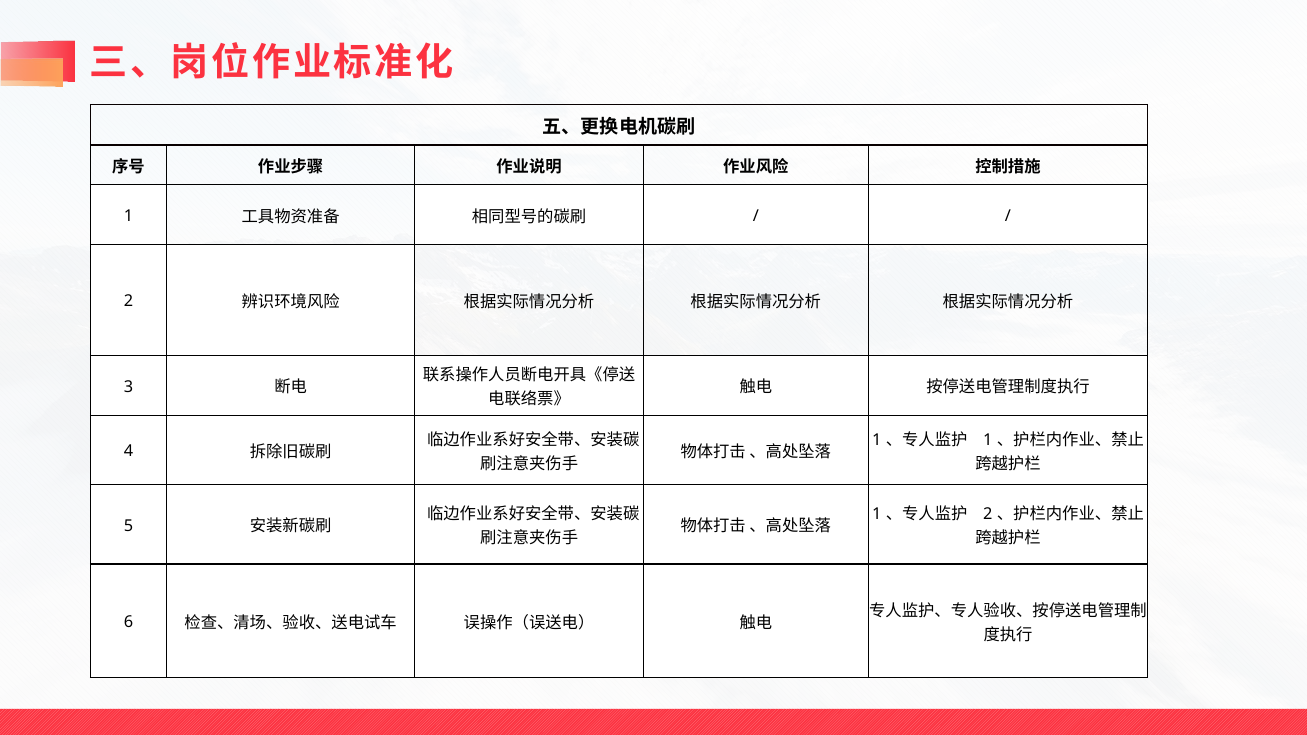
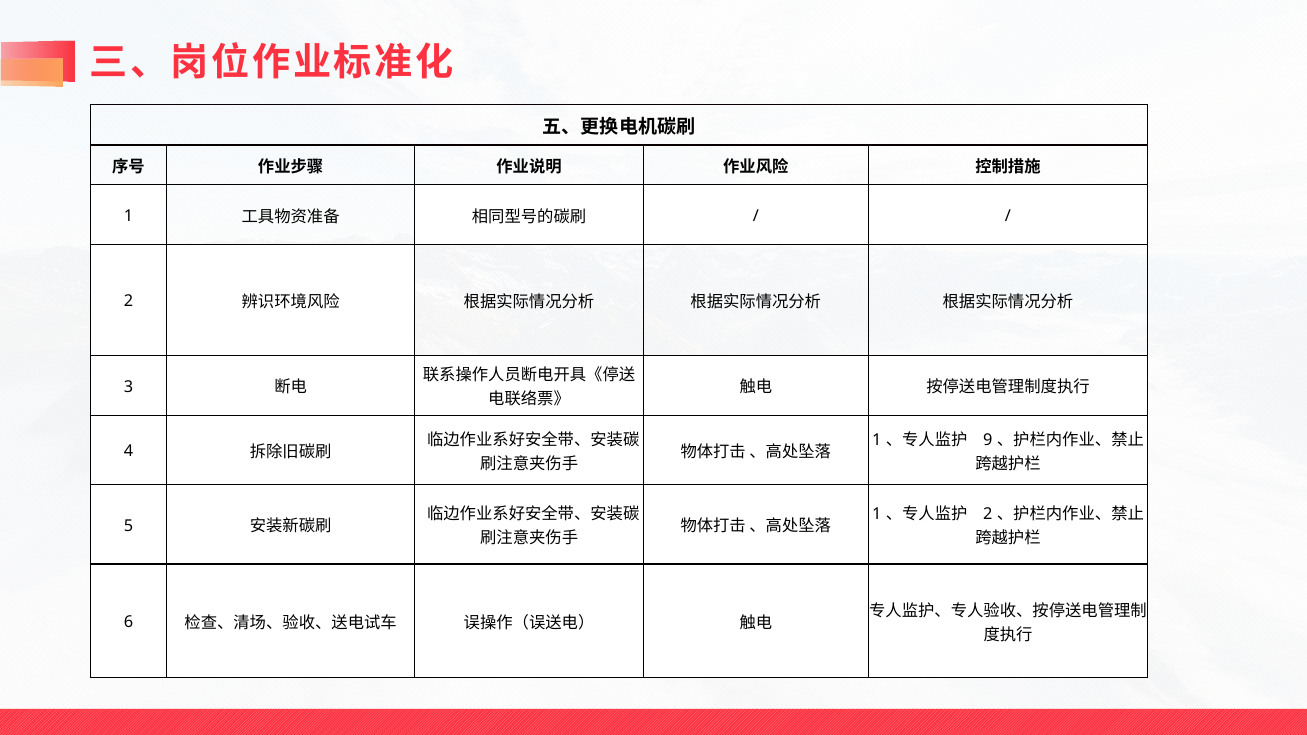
1 at (988, 440): 1 -> 9
